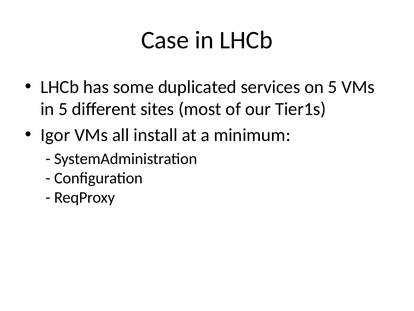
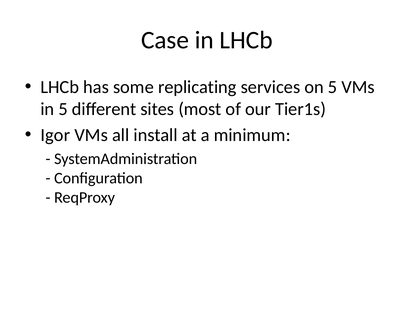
duplicated: duplicated -> replicating
